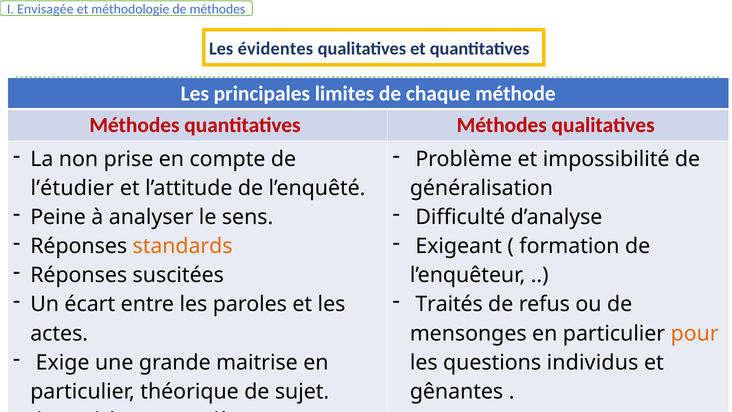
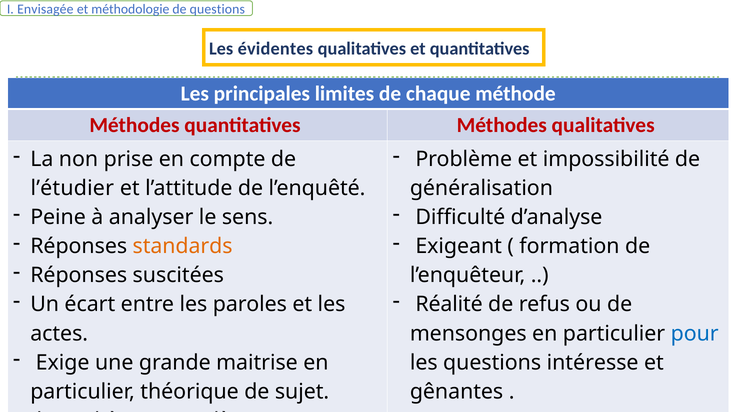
de méthodes: méthodes -> questions
Traités: Traités -> Réalité
pour colour: orange -> blue
individus: individus -> intéresse
